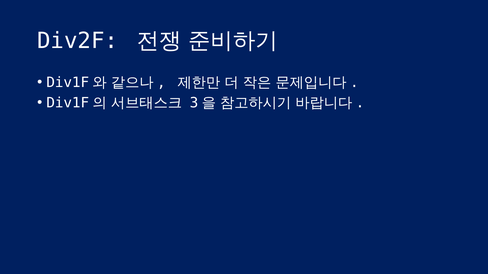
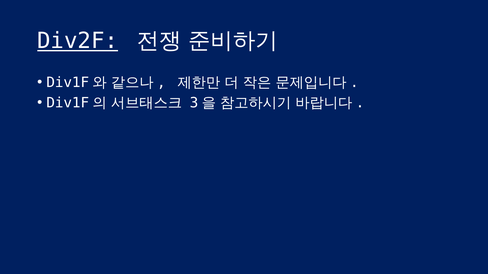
Div2F underline: none -> present
